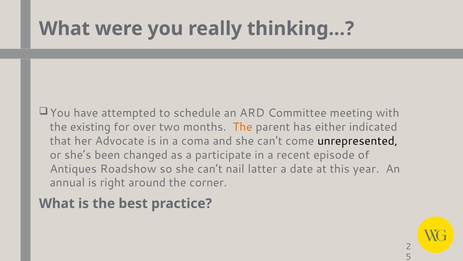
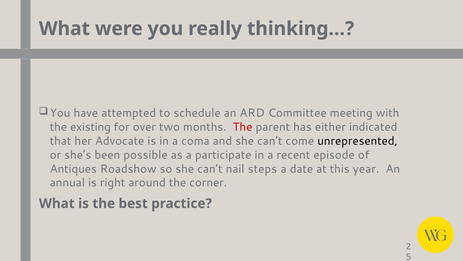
The at (243, 127) colour: orange -> red
changed: changed -> possible
latter: latter -> steps
